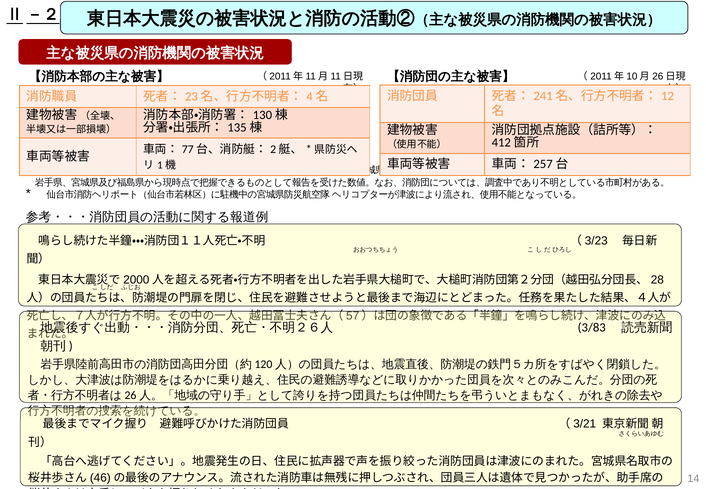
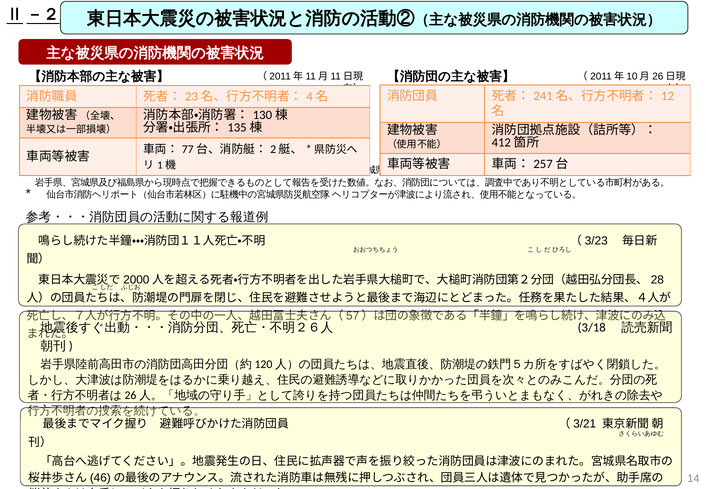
3/83: 3/83 -> 3/18
